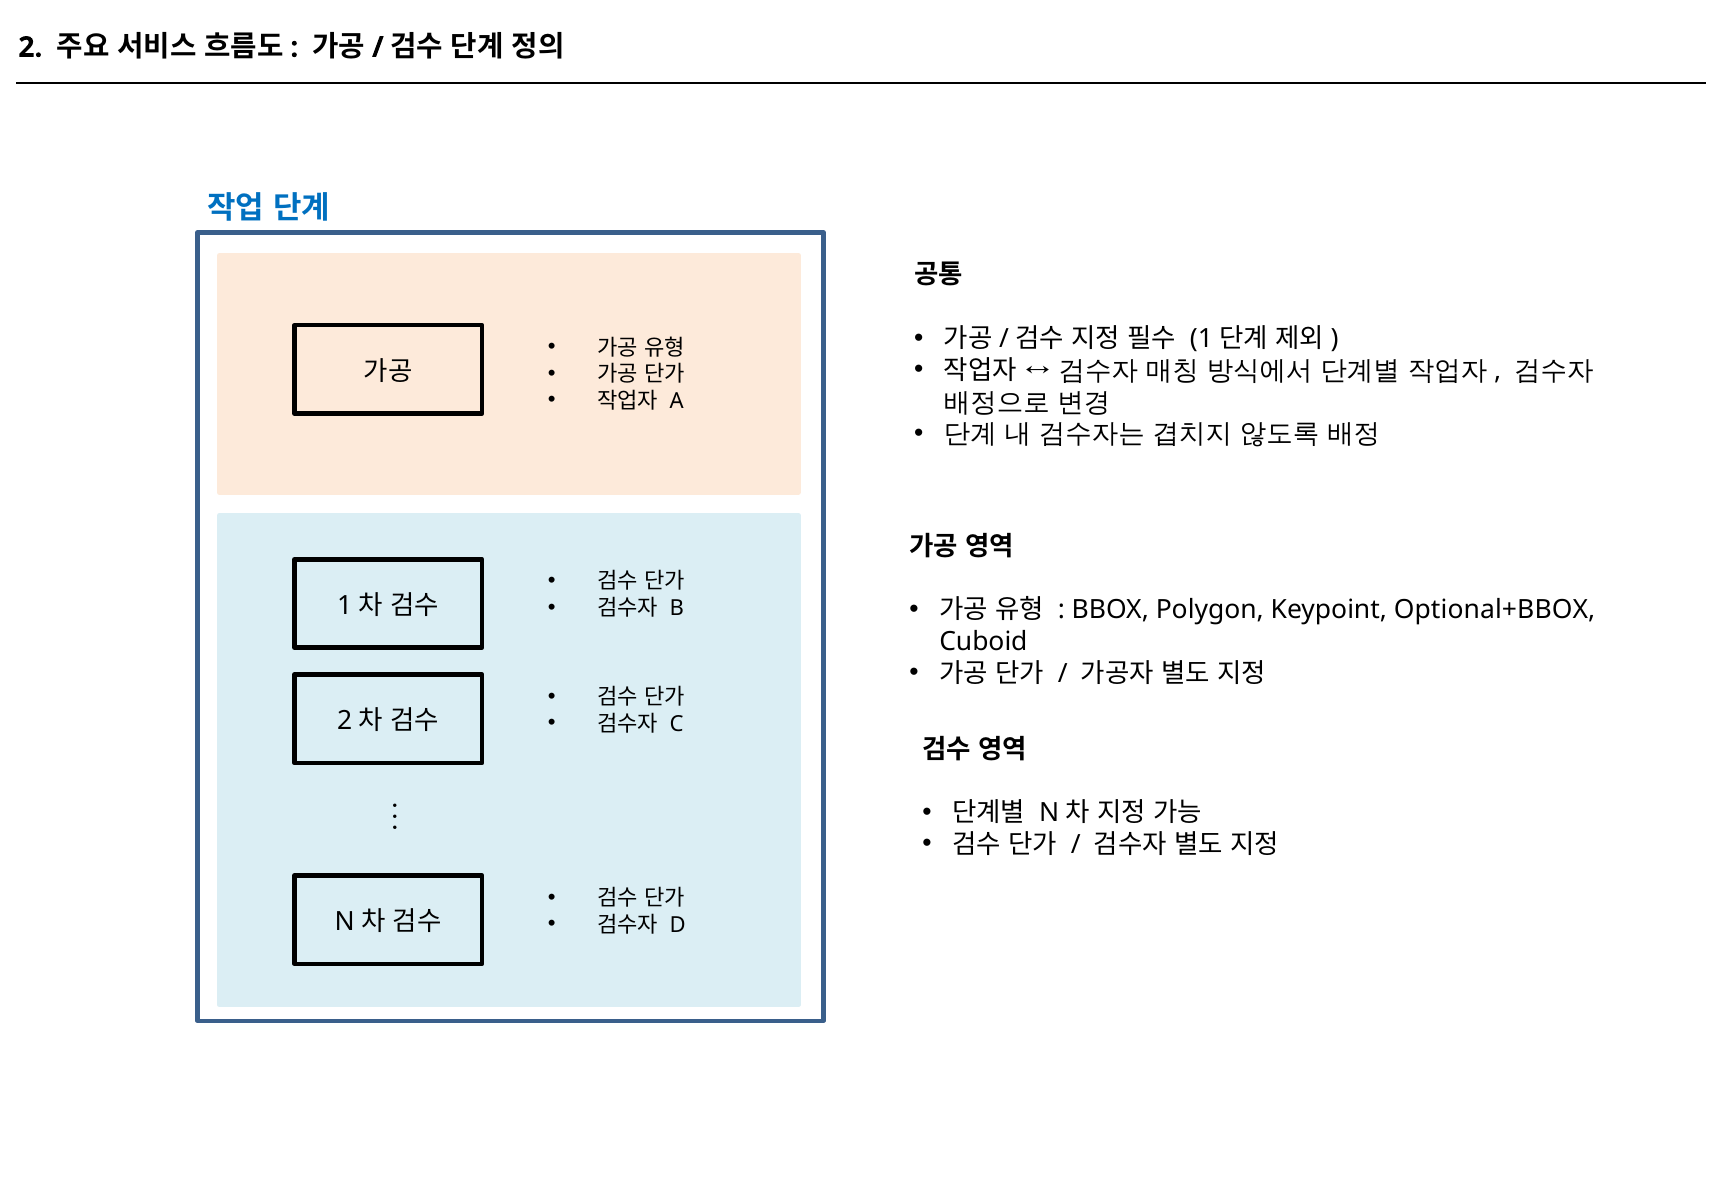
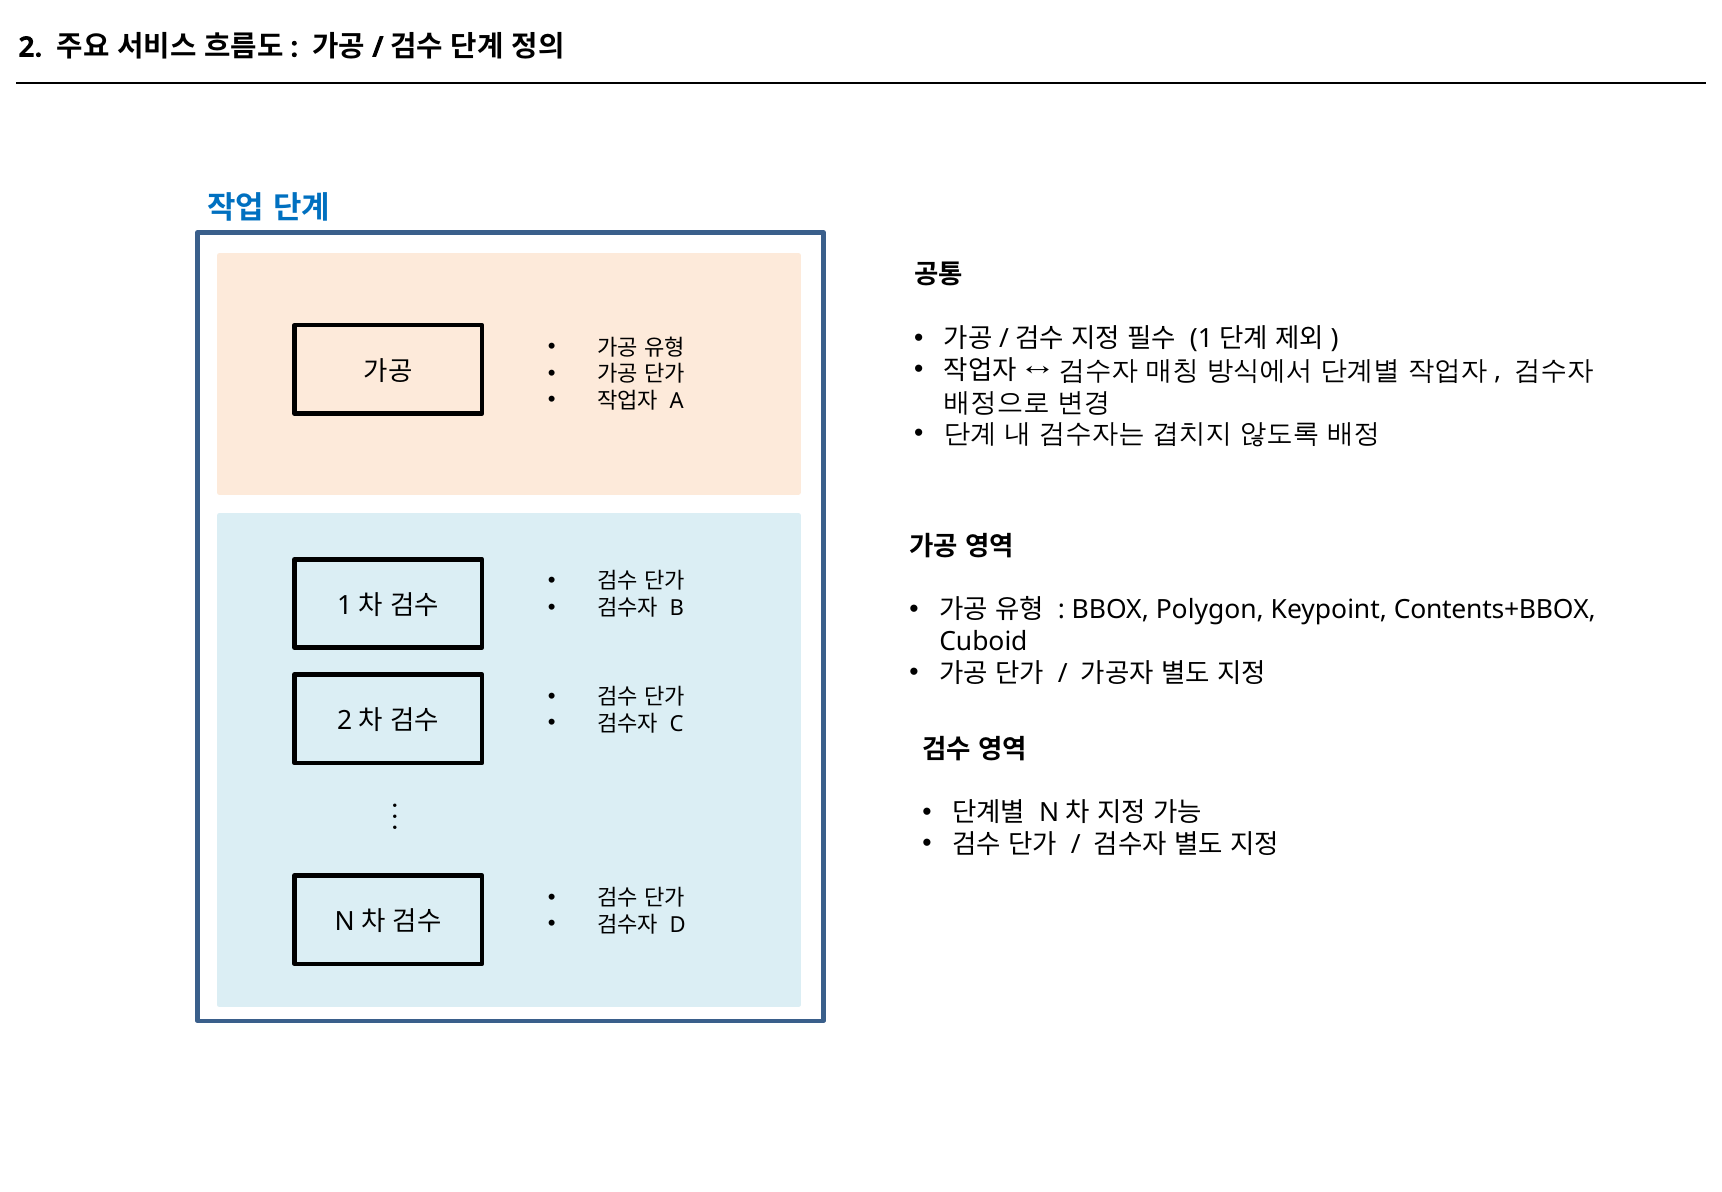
Optional+BBOX: Optional+BBOX -> Contents+BBOX
